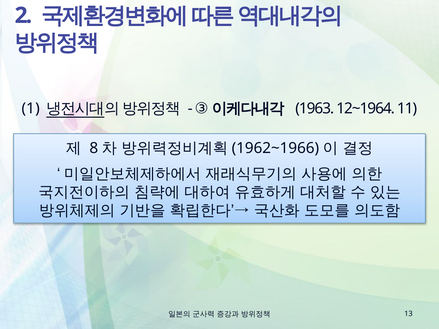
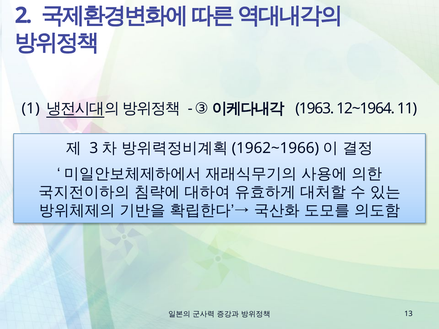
8: 8 -> 3
